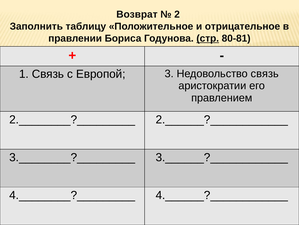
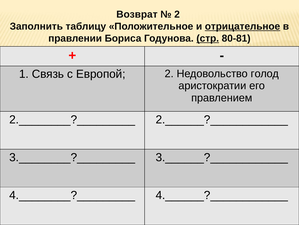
отрицательное underline: none -> present
Европой 3: 3 -> 2
Недовольство связь: связь -> голод
